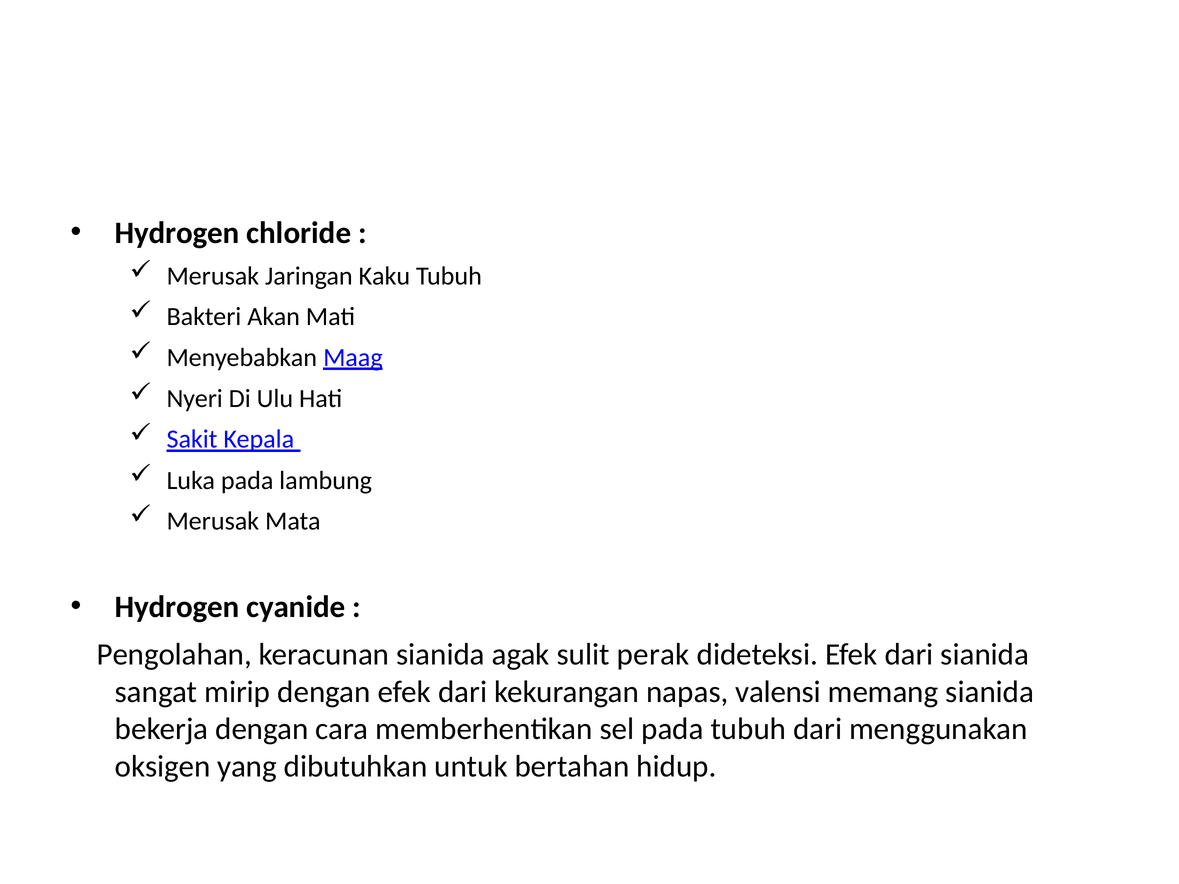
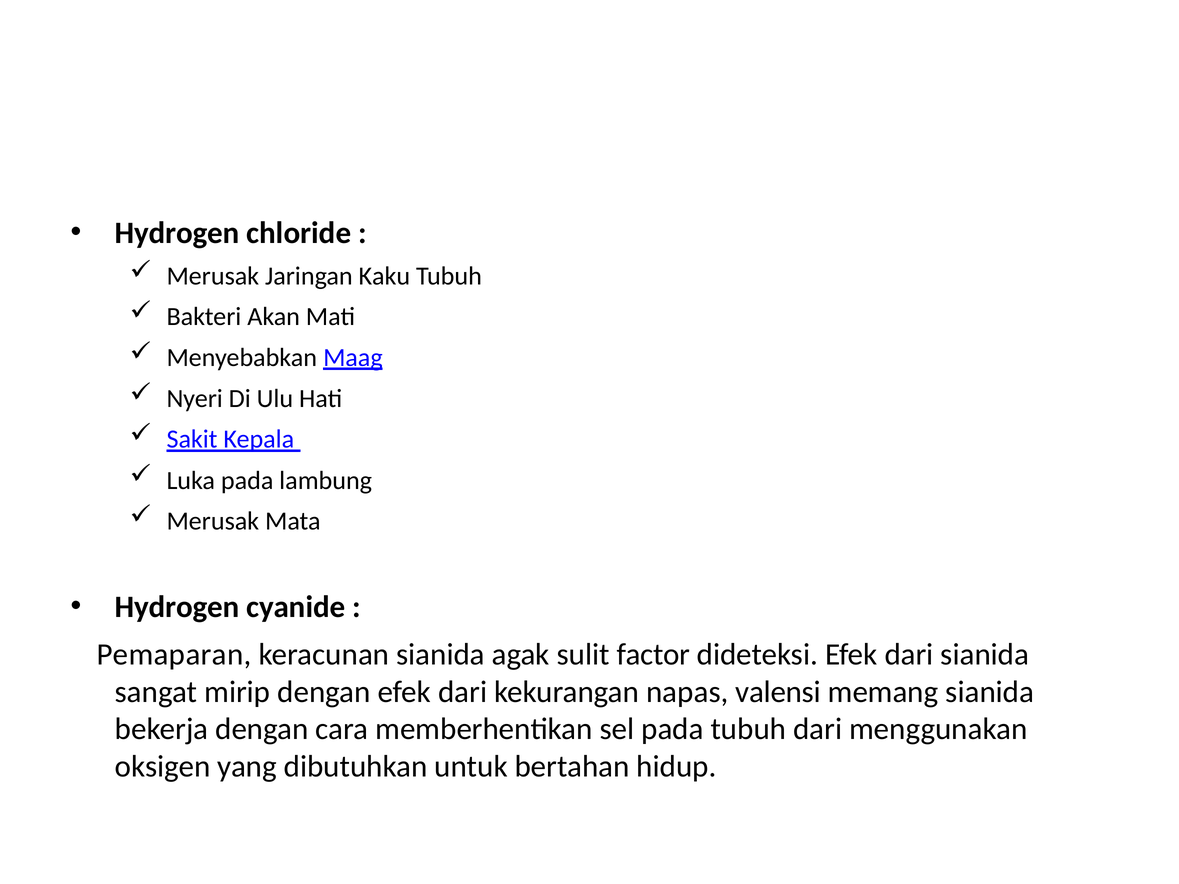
Pengolahan: Pengolahan -> Pemaparan
perak: perak -> factor
